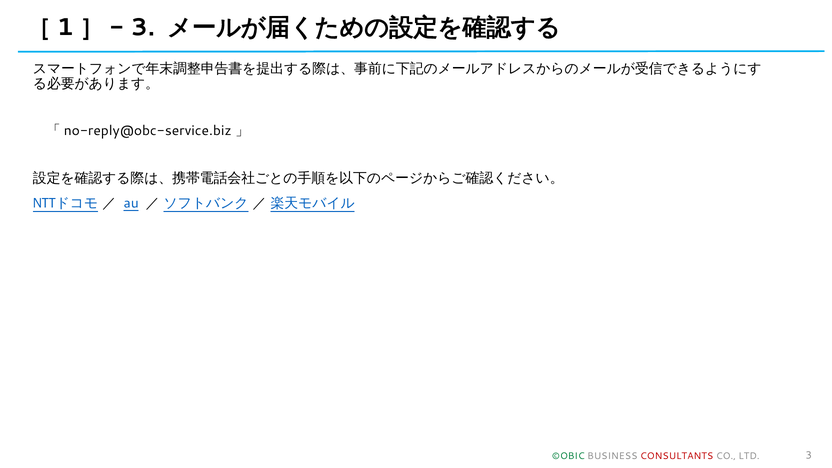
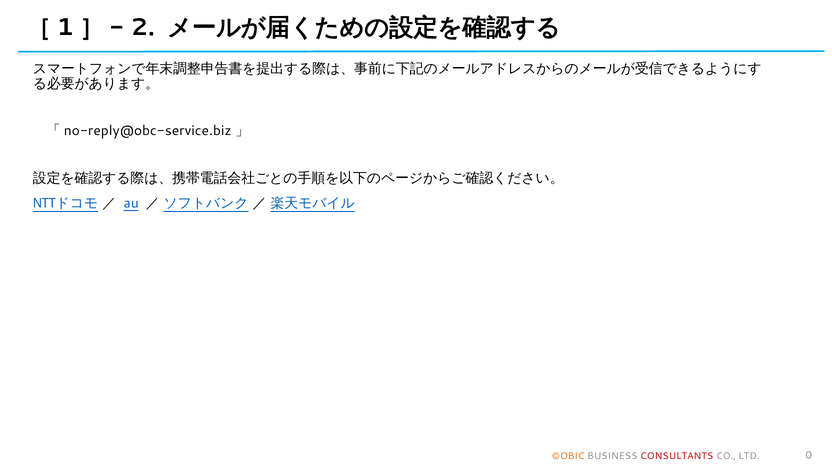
［1］- 3: 3 -> 2
©OBIC colour: green -> orange
LTD 3: 3 -> 0
